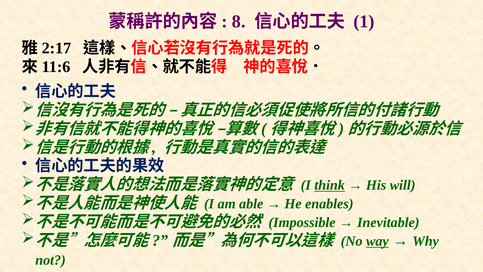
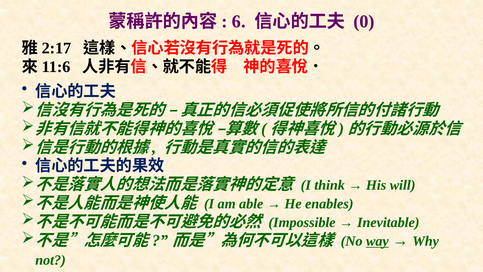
8: 8 -> 6
1: 1 -> 0
think underline: present -> none
